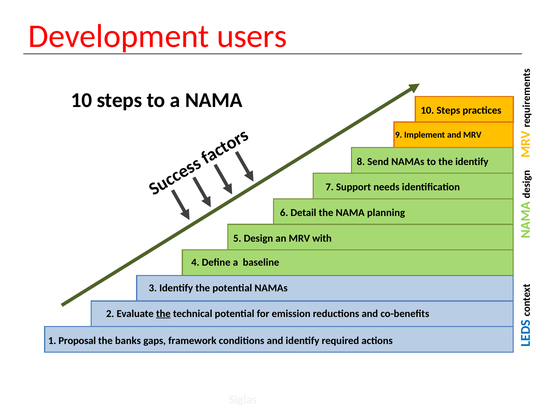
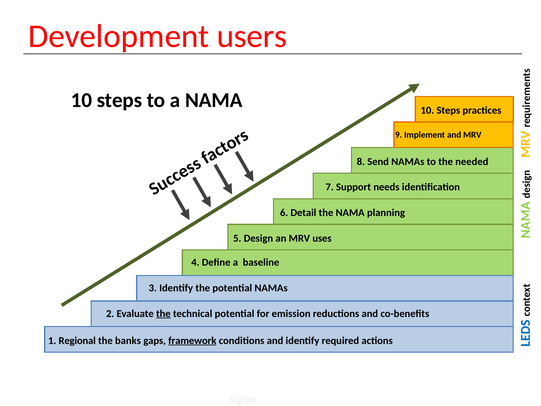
the identify: identify -> needed
with: with -> uses
Proposal: Proposal -> Regional
framework underline: none -> present
